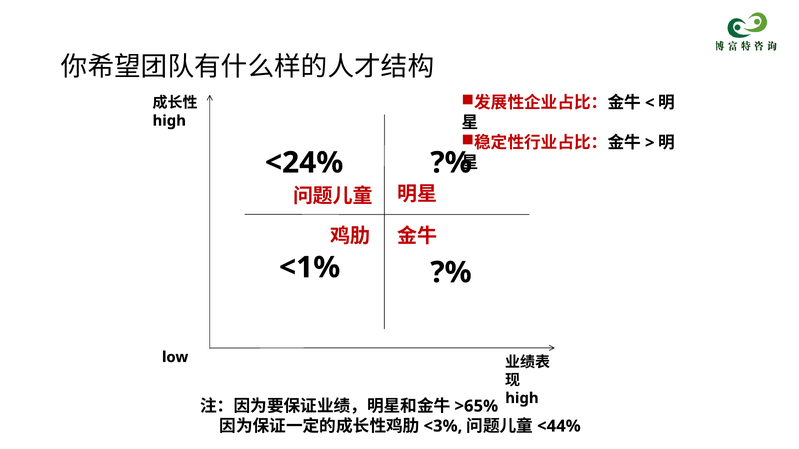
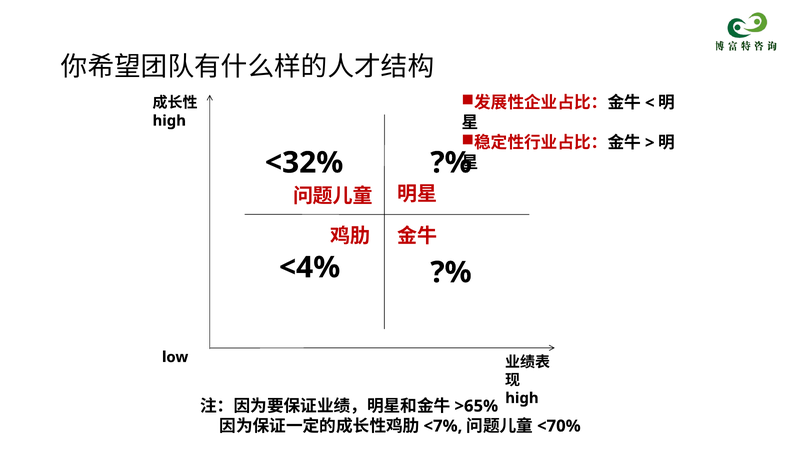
<24%: <24% -> <32%
<1%: <1% -> <4%
<3%: <3% -> <7%
<44%: <44% -> <70%
